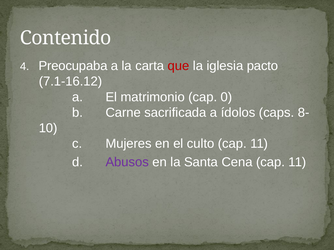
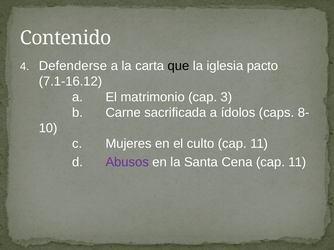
Preocupaba: Preocupaba -> Defenderse
que colour: red -> black
0: 0 -> 3
